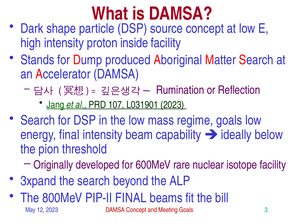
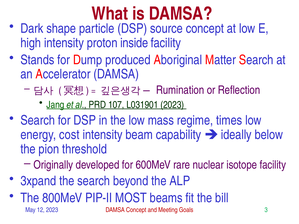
regime goals: goals -> times
energy final: final -> cost
PIP-II FINAL: FINAL -> MOST
